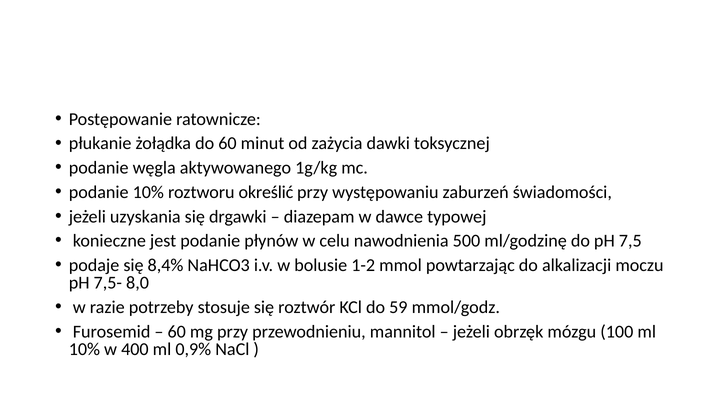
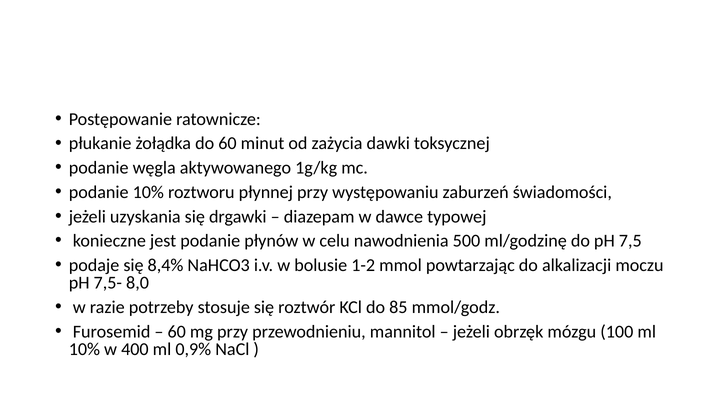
określić: określić -> płynnej
59: 59 -> 85
